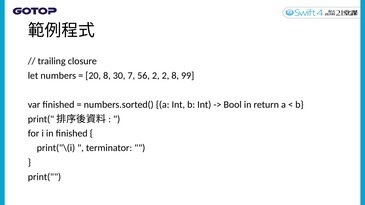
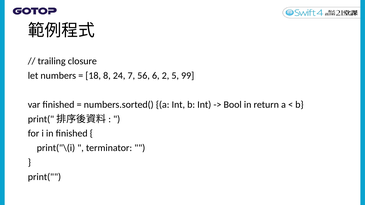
20: 20 -> 18
30: 30 -> 24
56 2: 2 -> 6
2 8: 8 -> 5
